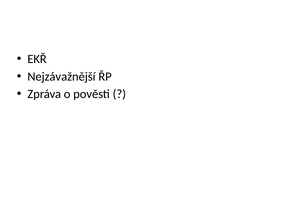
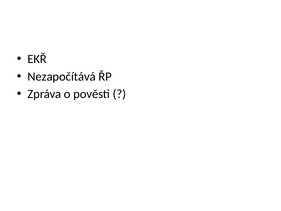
Nejzávažnější: Nejzávažnější -> Nezapočítává
